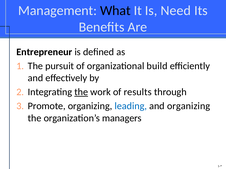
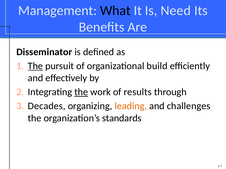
Entrepreneur: Entrepreneur -> Disseminator
The at (35, 66) underline: none -> present
Promote: Promote -> Decades
leading colour: blue -> orange
and organizing: organizing -> challenges
managers: managers -> standards
